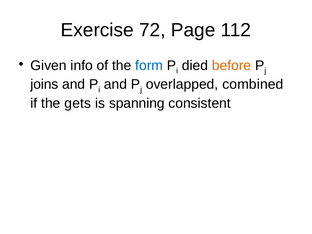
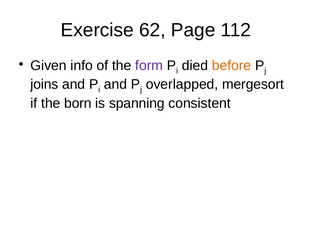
72: 72 -> 62
form colour: blue -> purple
combined: combined -> mergesort
gets: gets -> born
